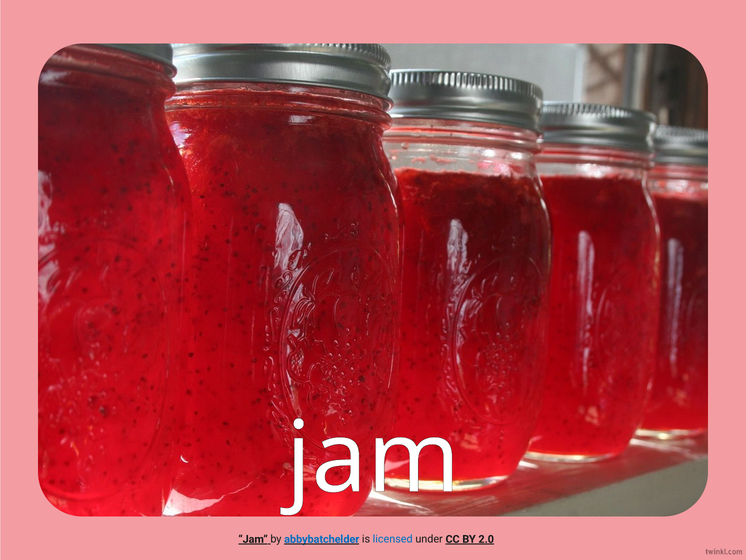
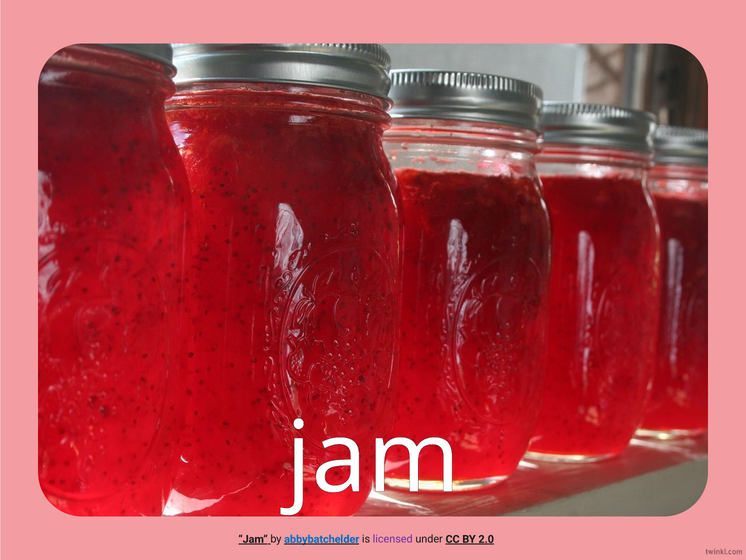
licensed colour: blue -> purple
